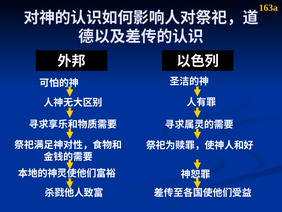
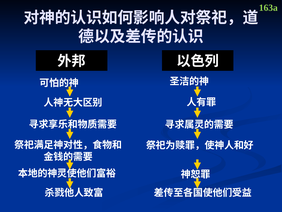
163a colour: yellow -> light green
